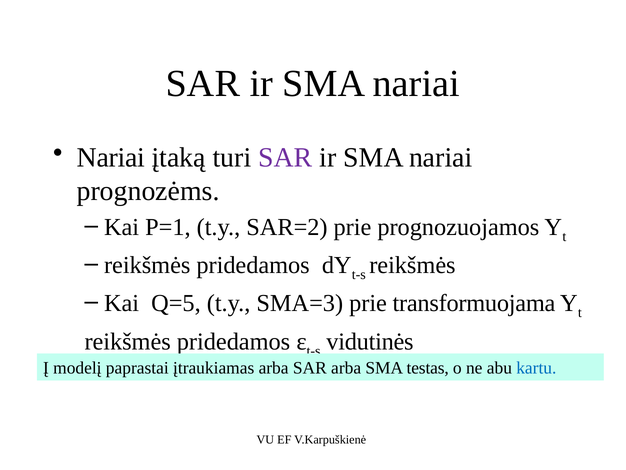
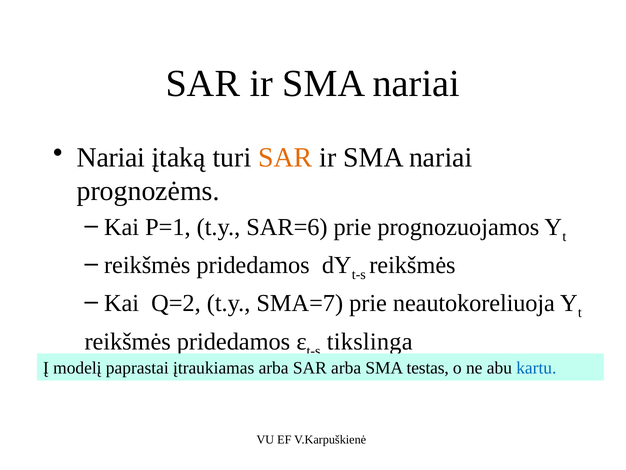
SAR at (285, 157) colour: purple -> orange
SAR=2: SAR=2 -> SAR=6
Q=5: Q=5 -> Q=2
SMA=3: SMA=3 -> SMA=7
transformuojama: transformuojama -> neautokoreliuoja
vidutinės: vidutinės -> tikslinga
